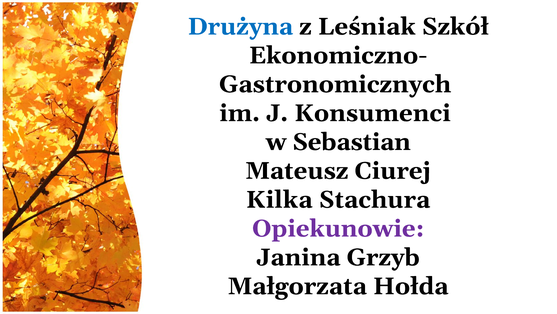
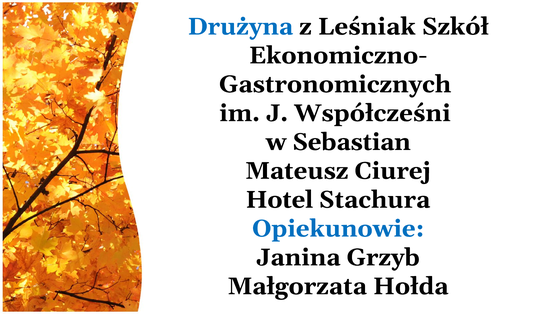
Konsumenci: Konsumenci -> Współcześni
Kilka: Kilka -> Hotel
Opiekunowie colour: purple -> blue
